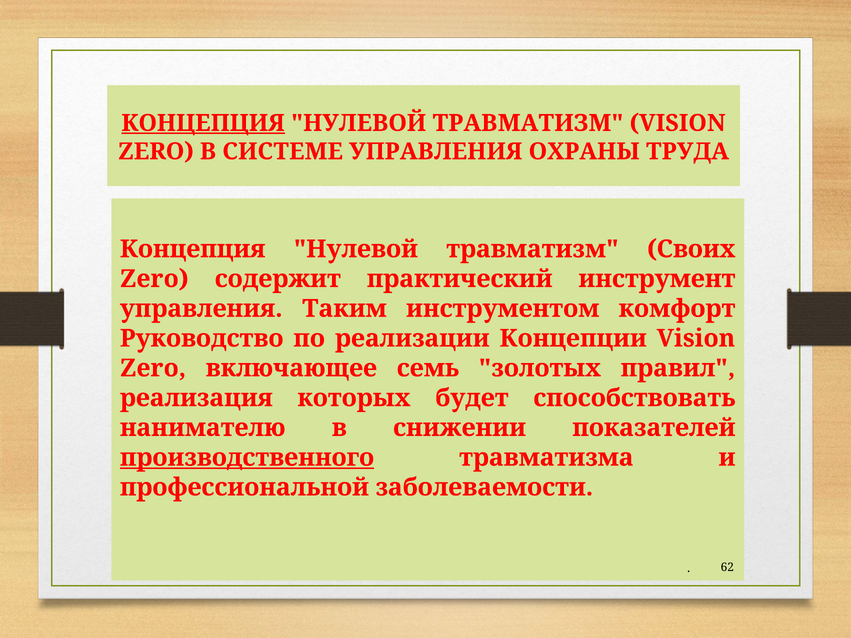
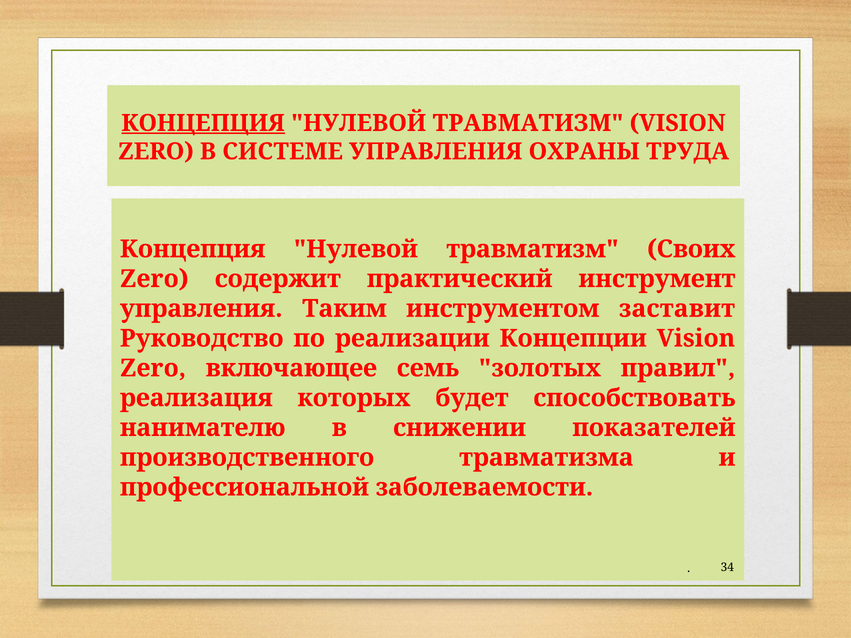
комфорт: комфорт -> заставит
производственного underline: present -> none
62: 62 -> 34
